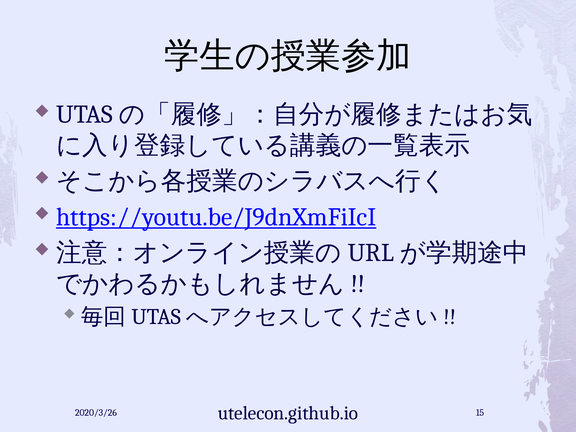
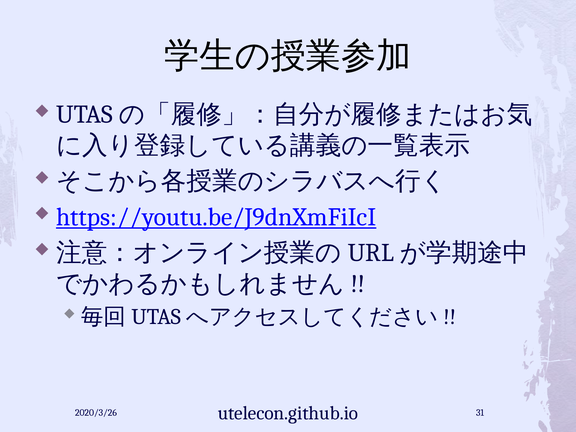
15: 15 -> 31
